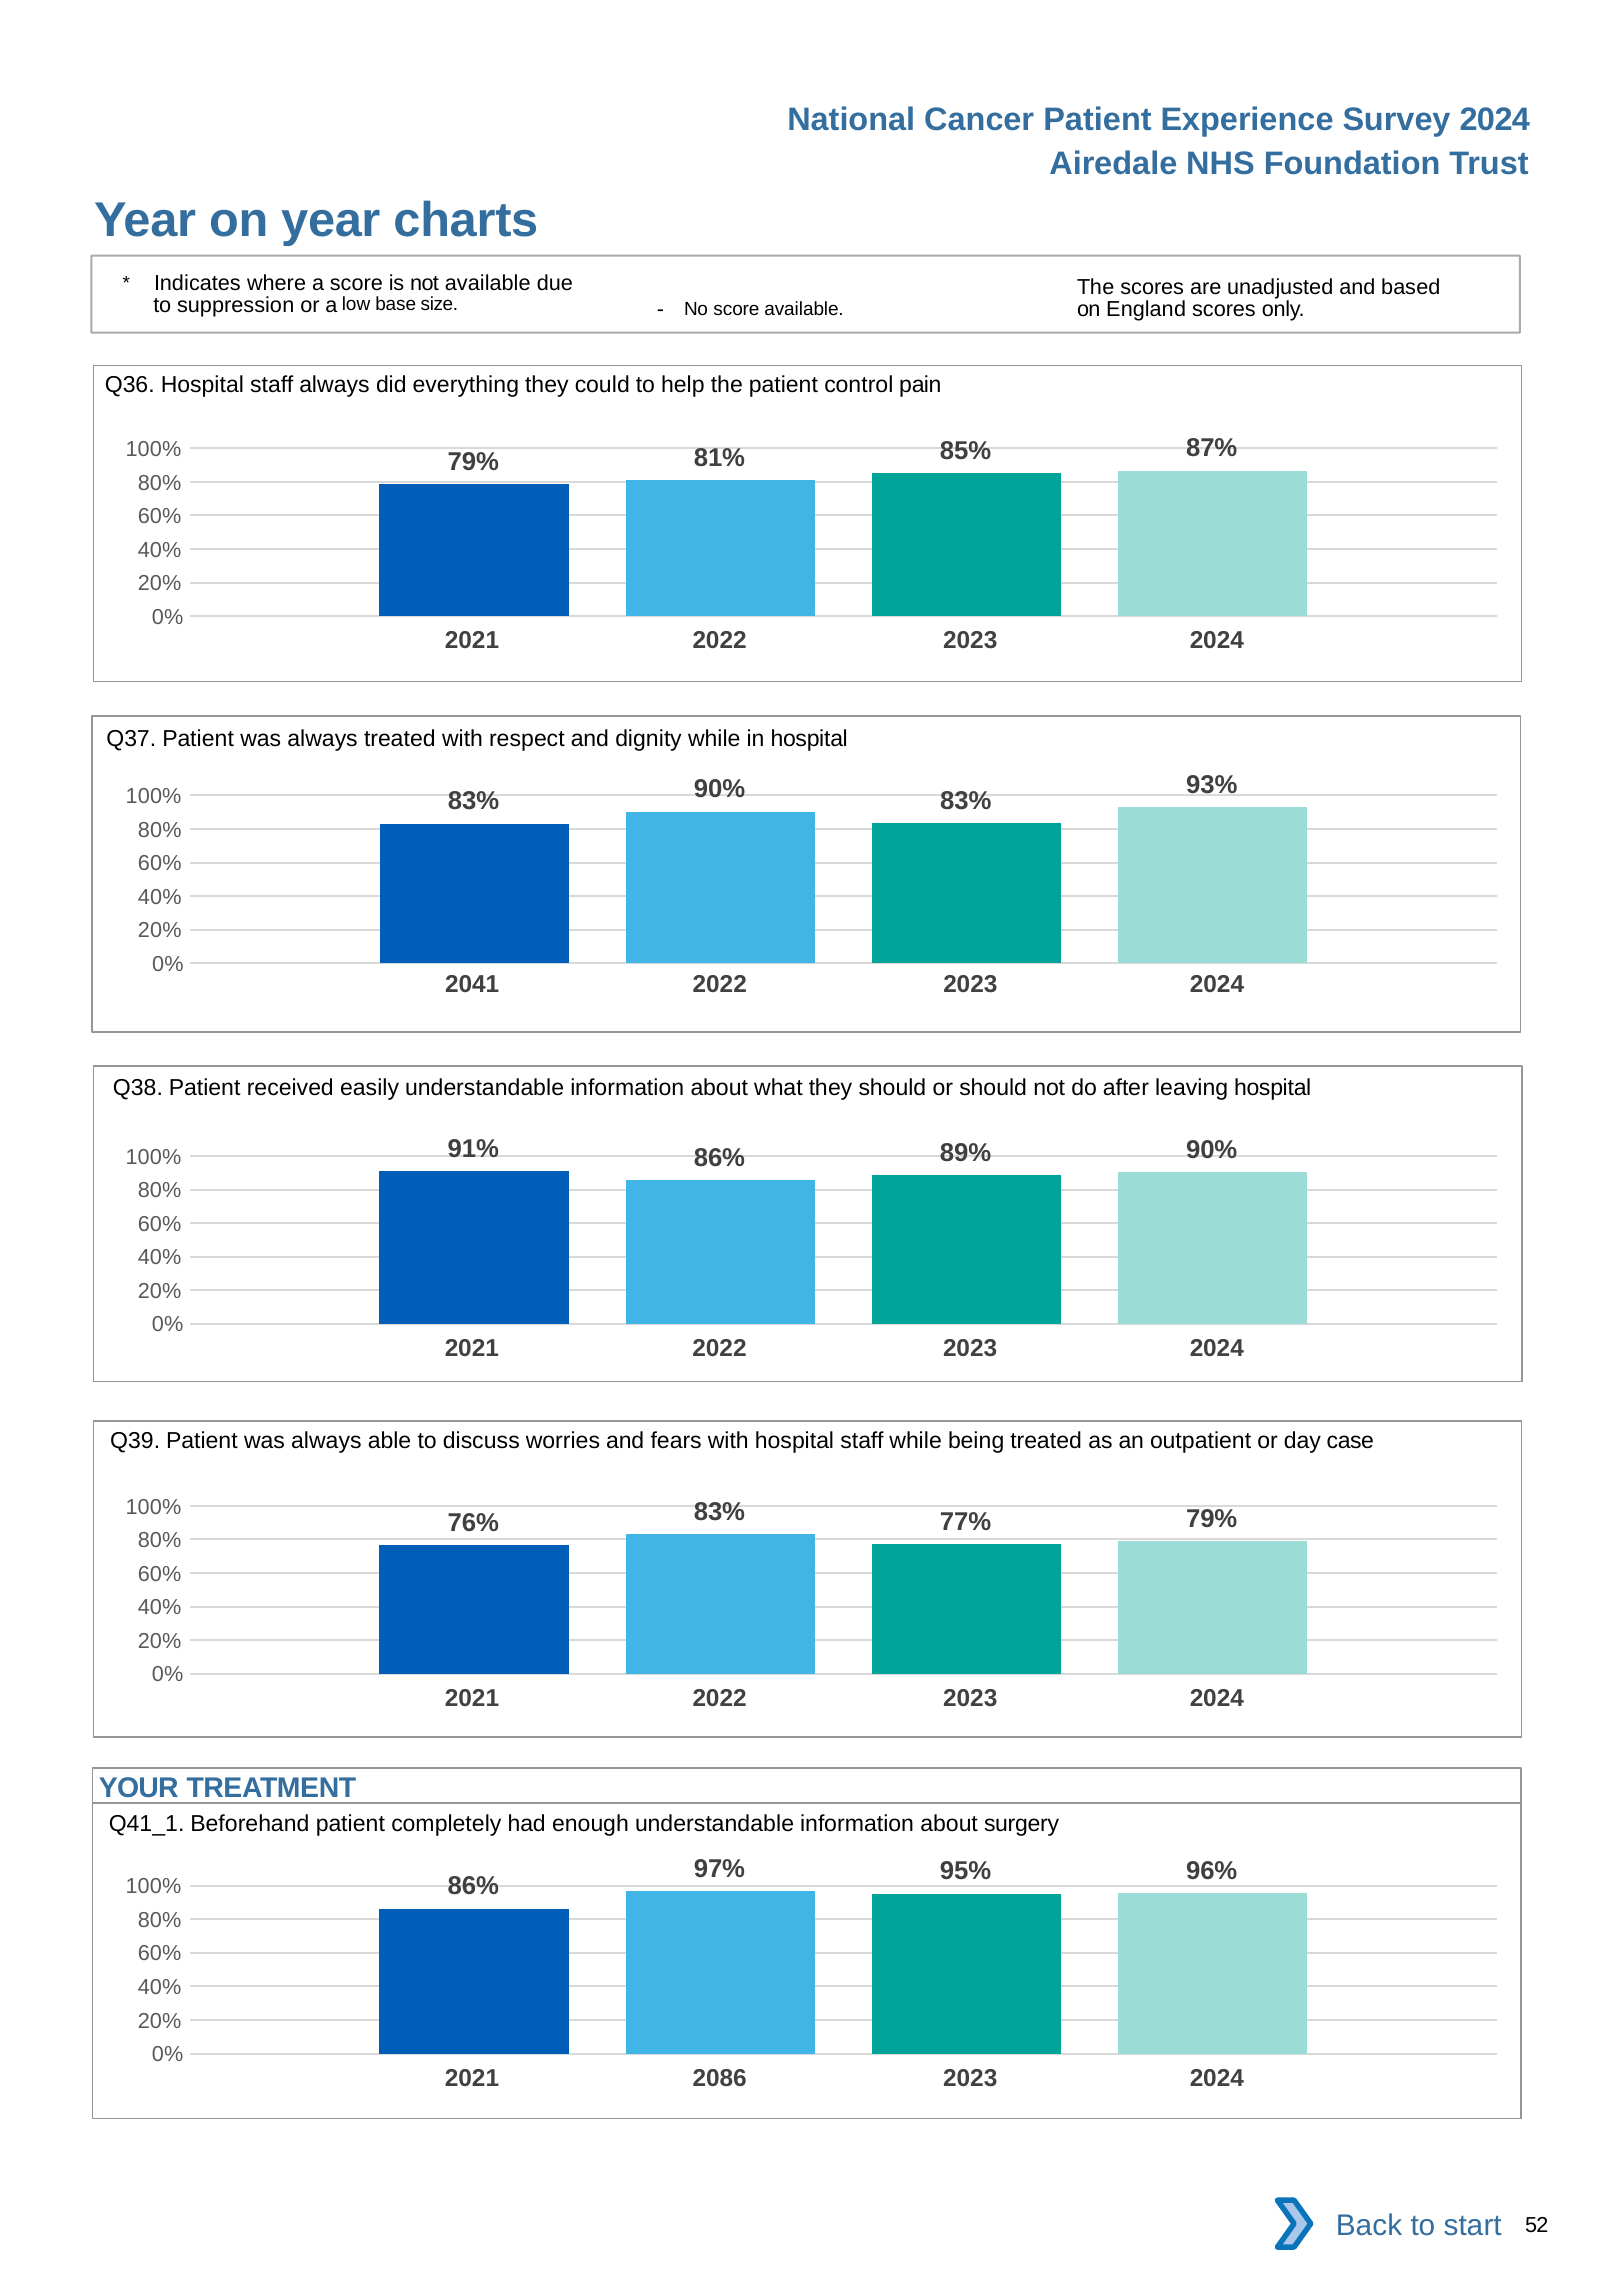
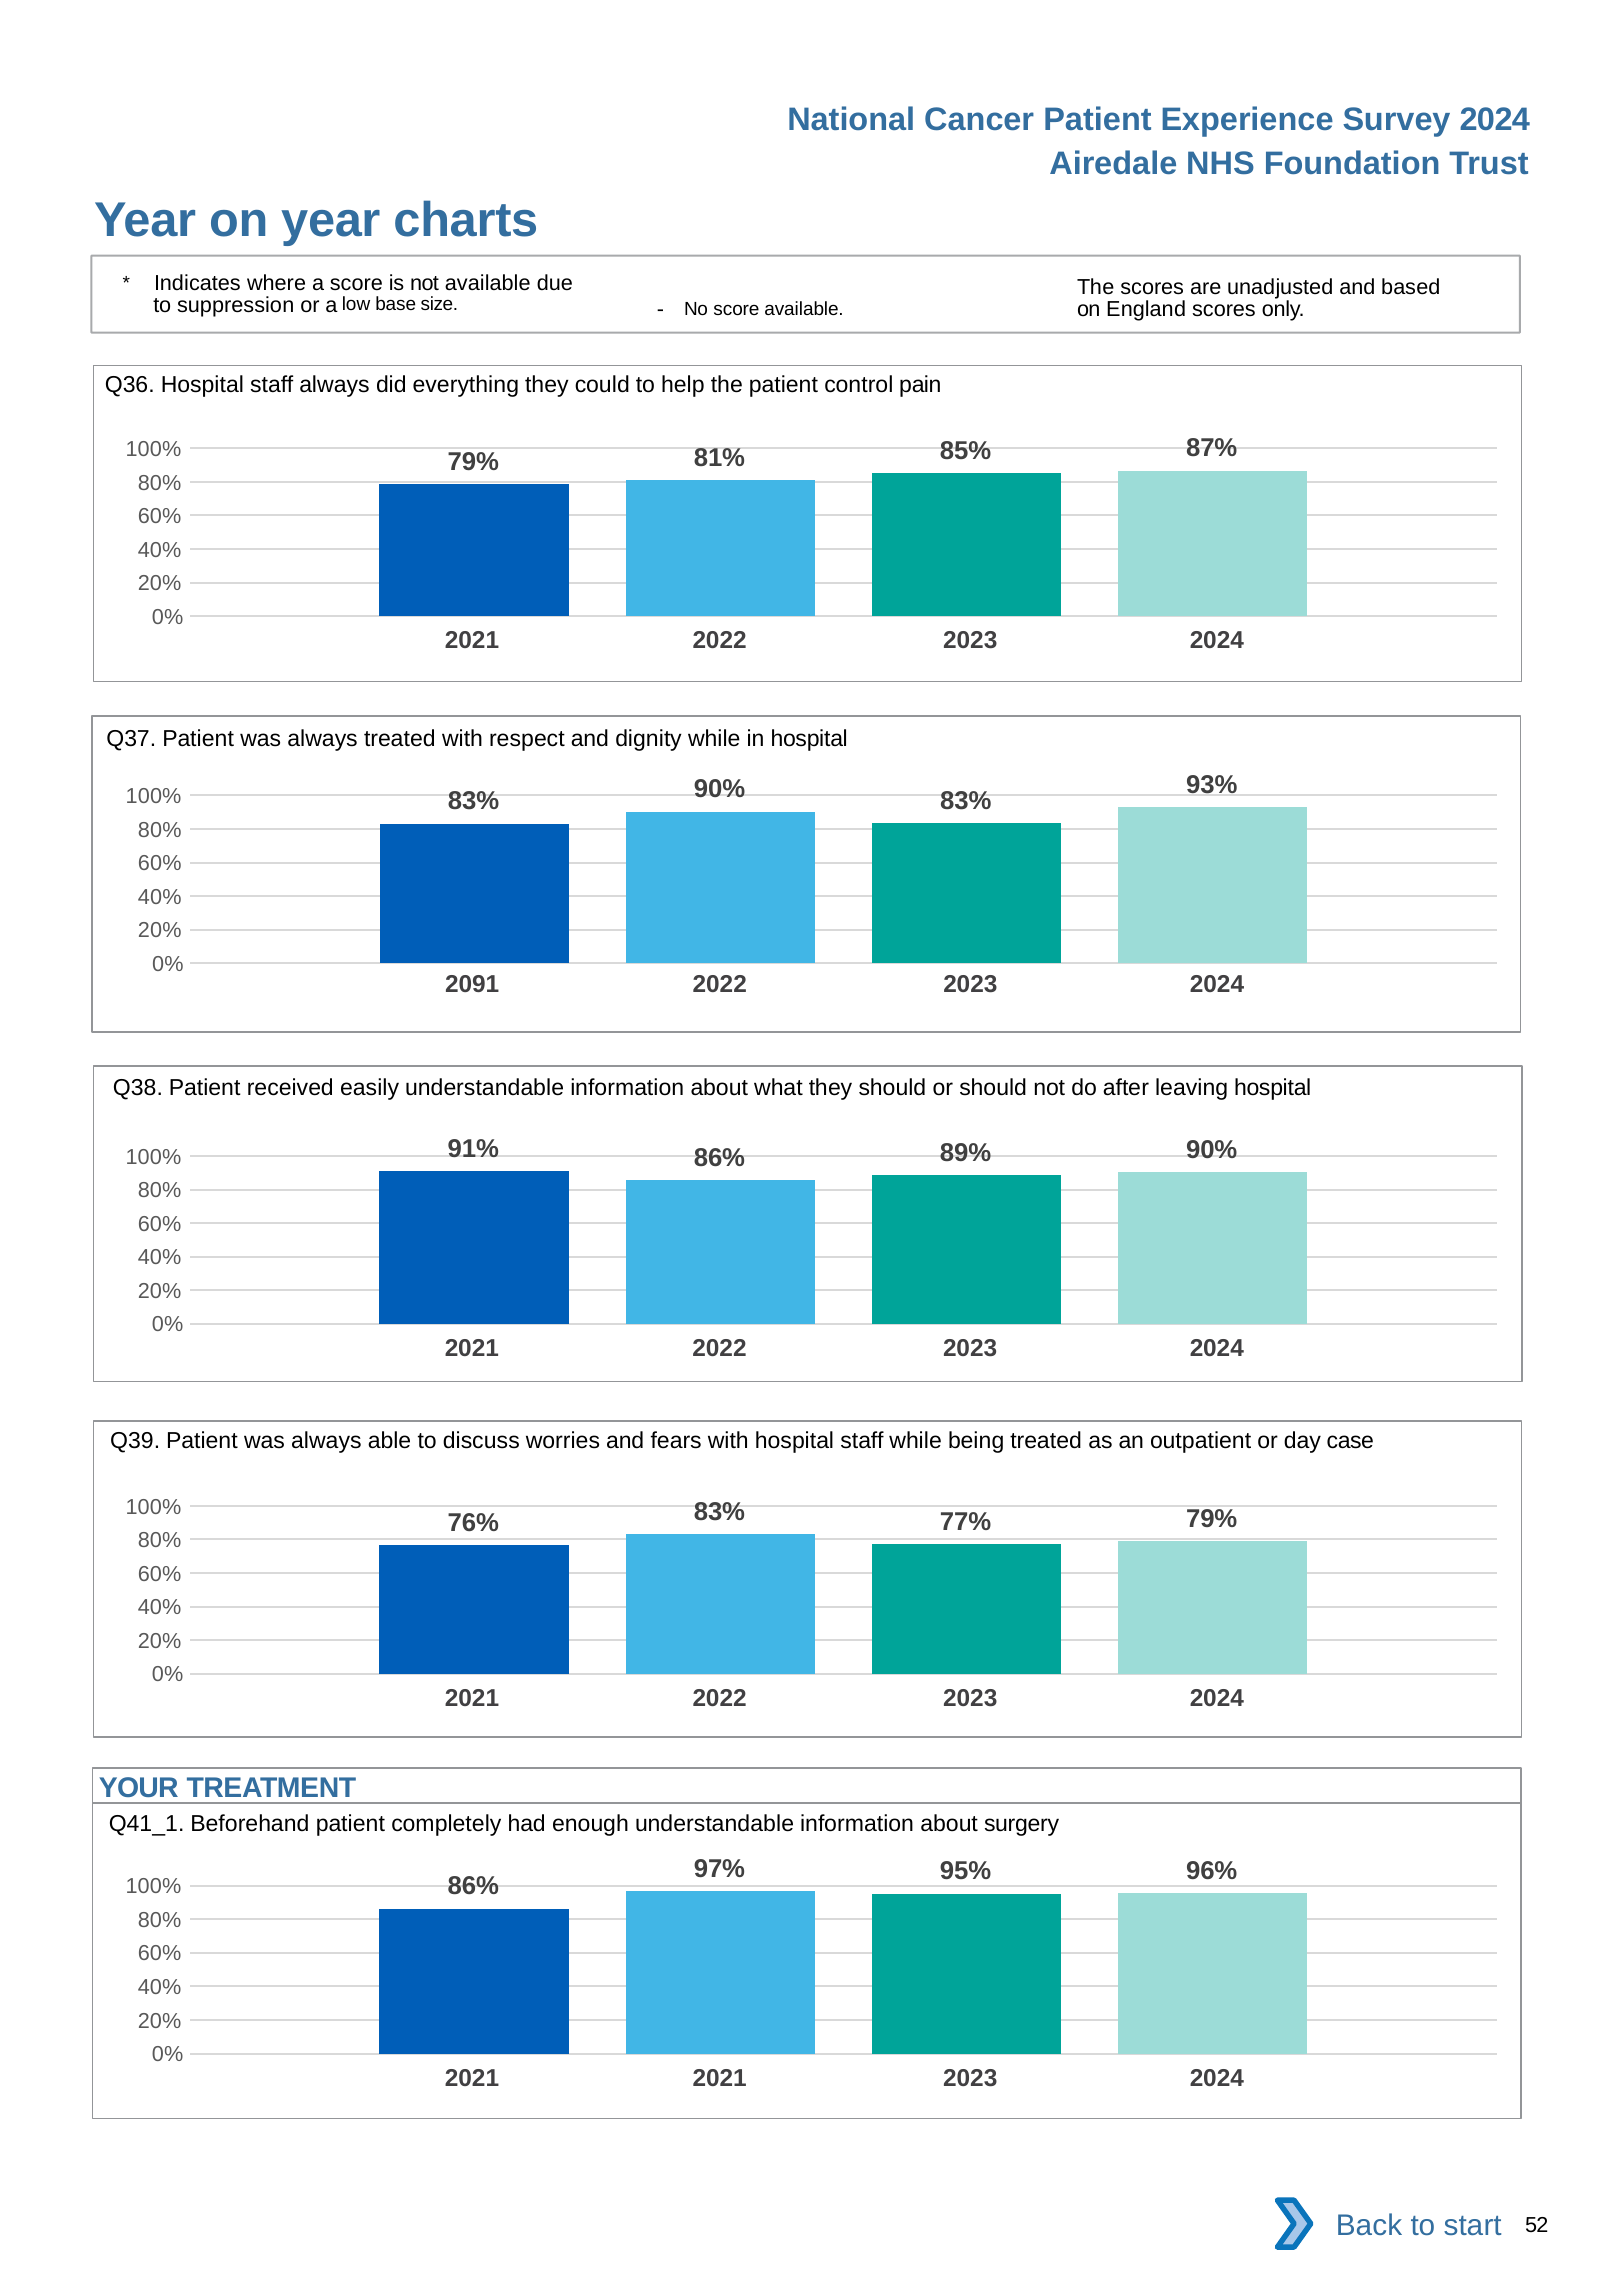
2041: 2041 -> 2091
2021 2086: 2086 -> 2021
